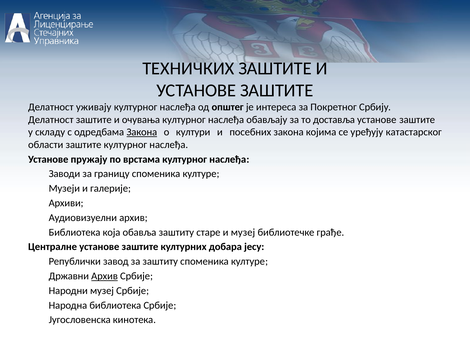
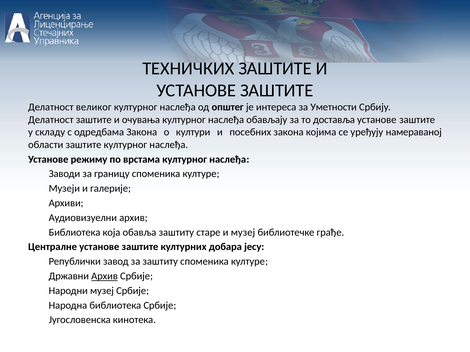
уживају: уживају -> великог
Покретног: Покретног -> Уметности
Закона at (142, 132) underline: present -> none
катастарског: катастарског -> намераваној
пружају: пружају -> режиму
